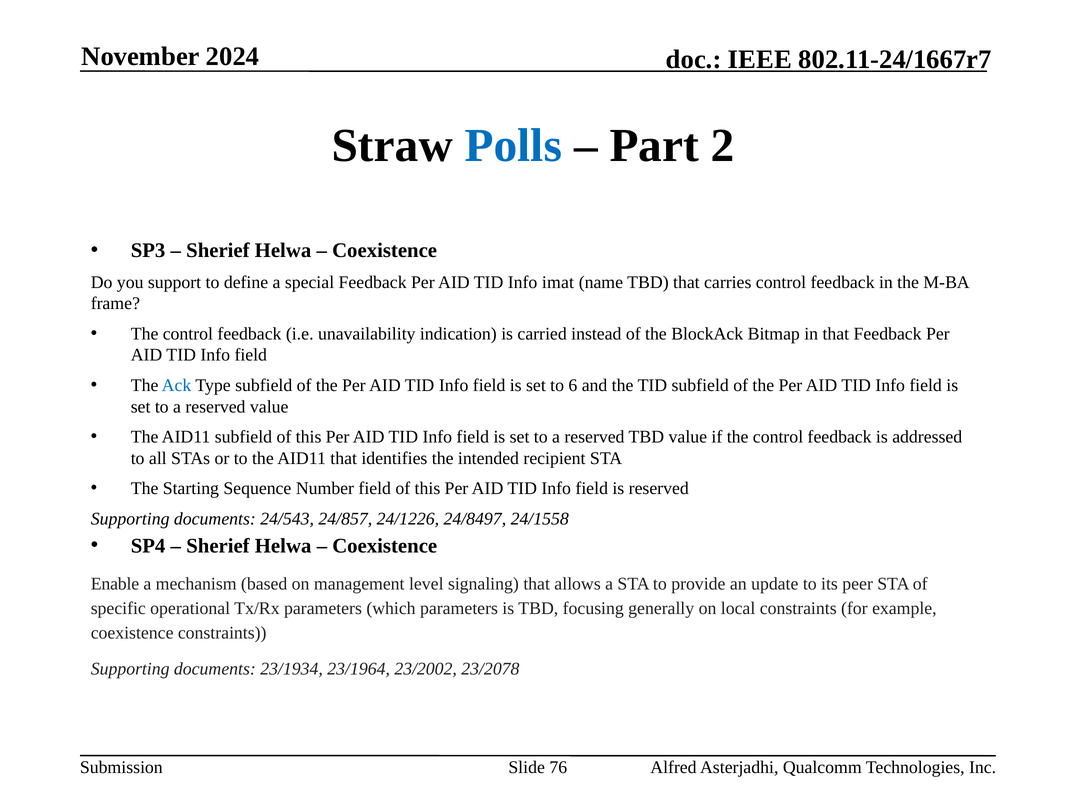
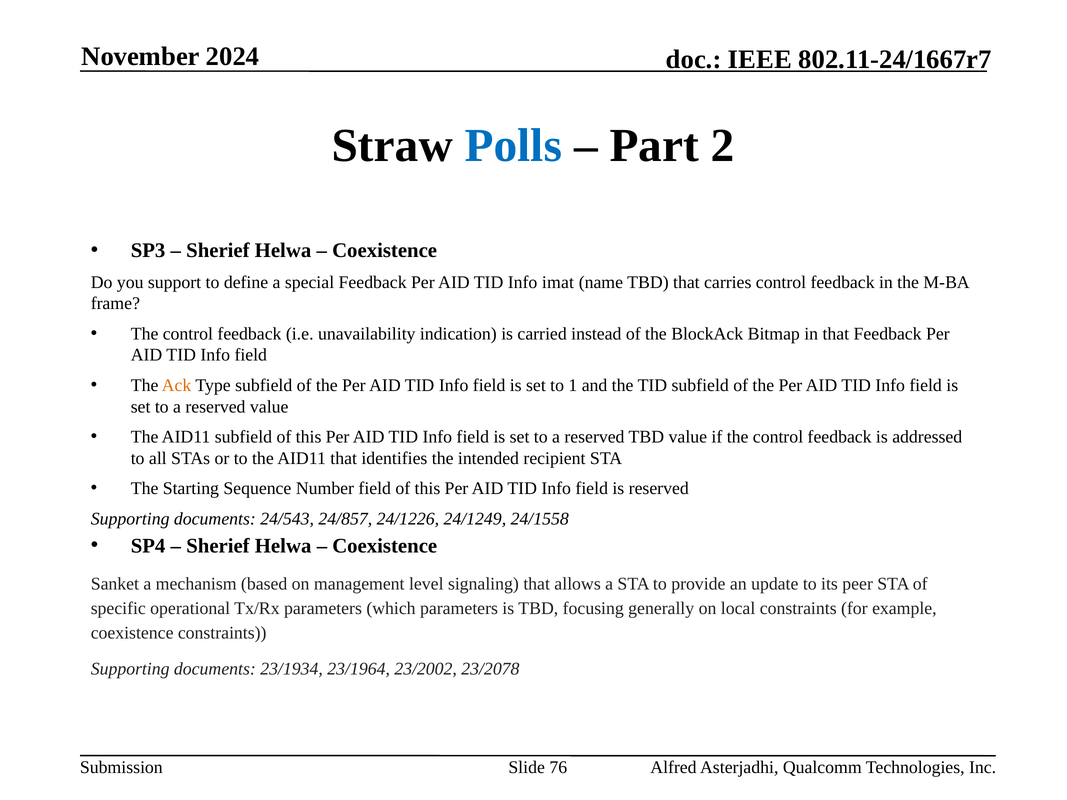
Ack colour: blue -> orange
6: 6 -> 1
24/8497: 24/8497 -> 24/1249
Enable: Enable -> Sanket
